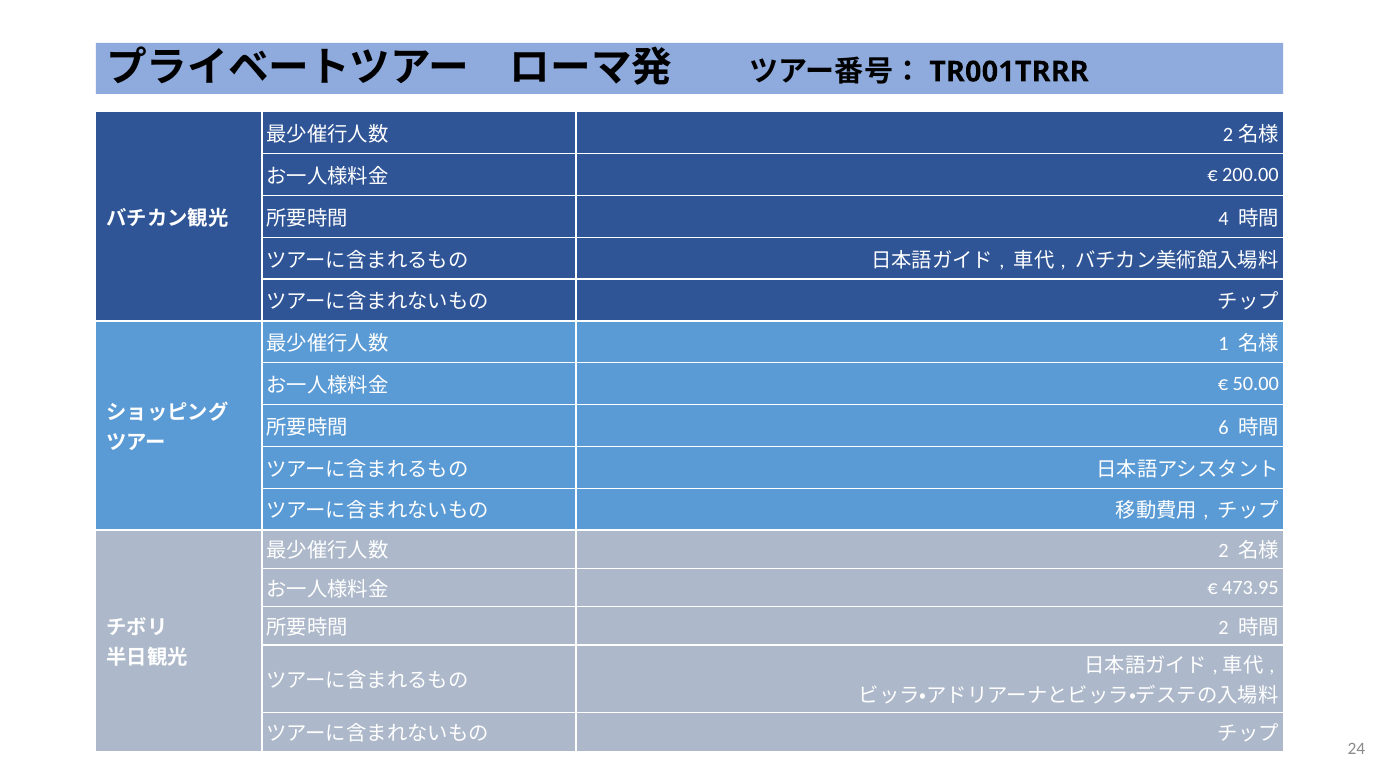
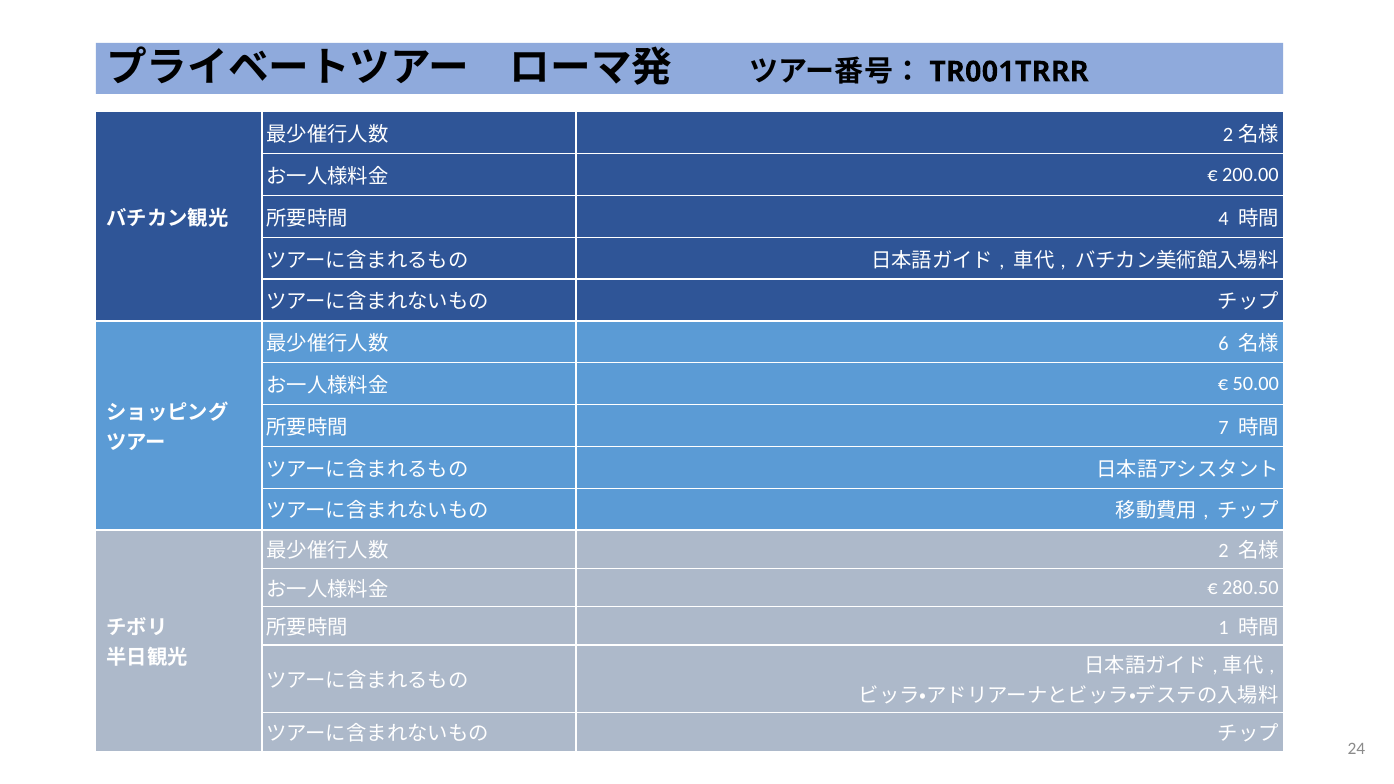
1: 1 -> 6
6: 6 -> 7
473.95: 473.95 -> 280.50
2 at (1224, 628): 2 -> 1
